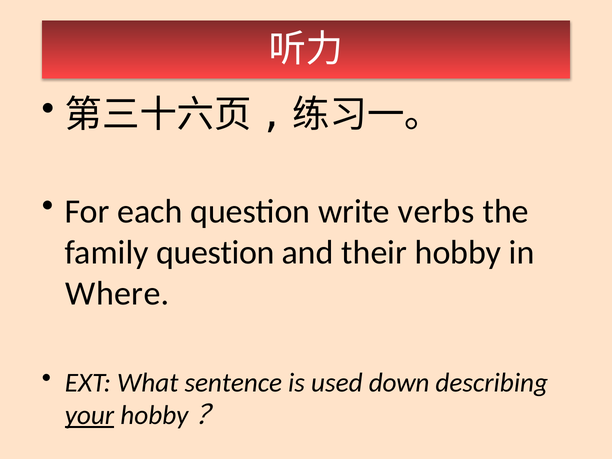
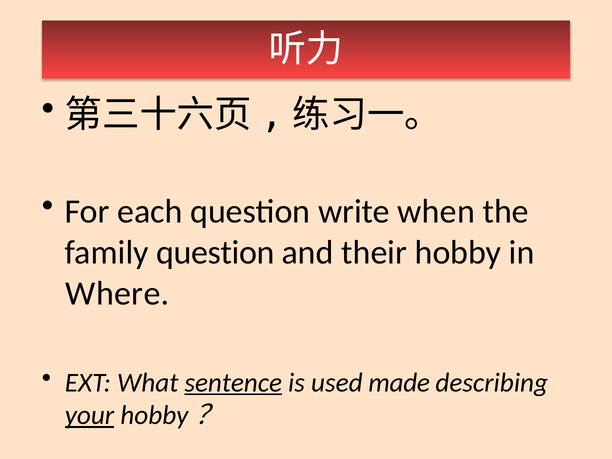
verbs: verbs -> when
sentence underline: none -> present
down: down -> made
